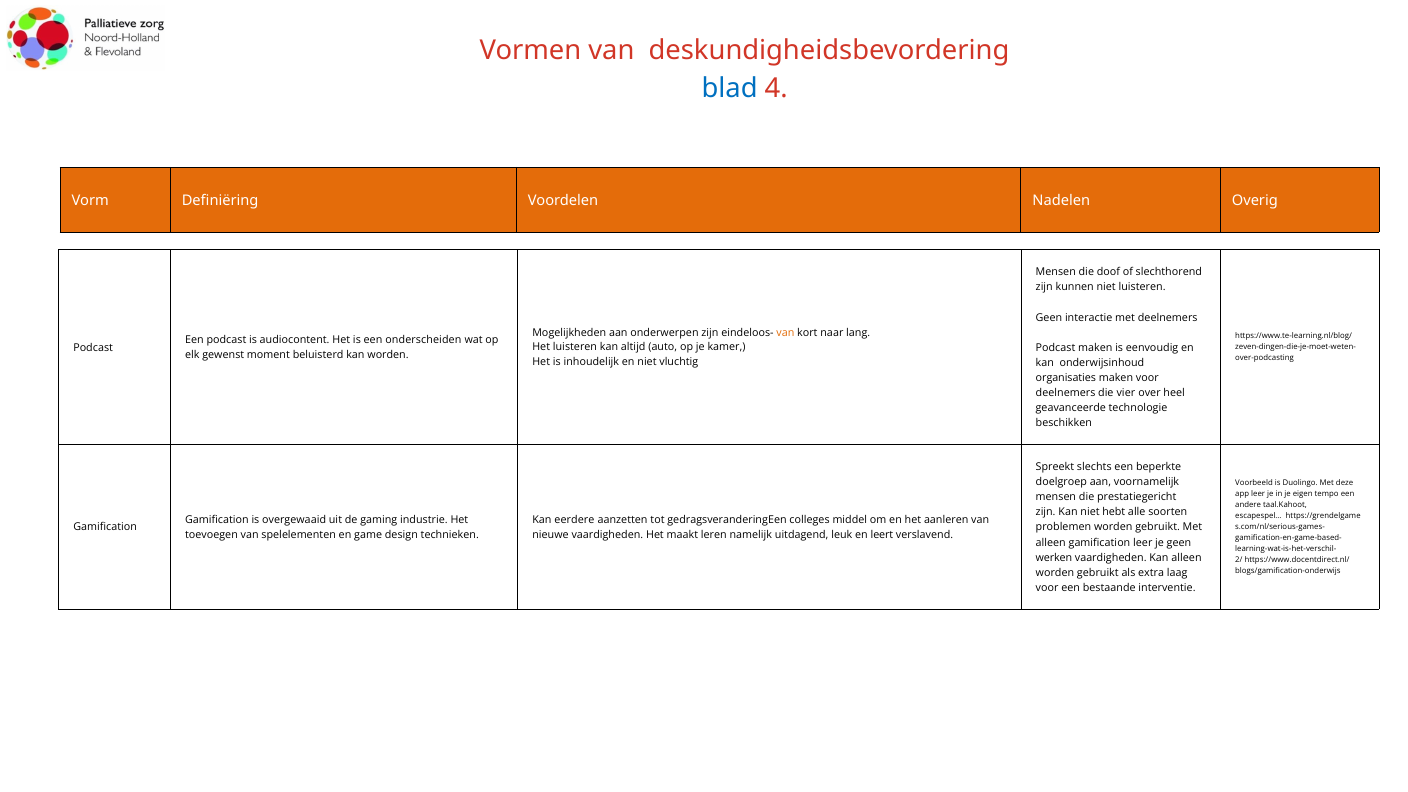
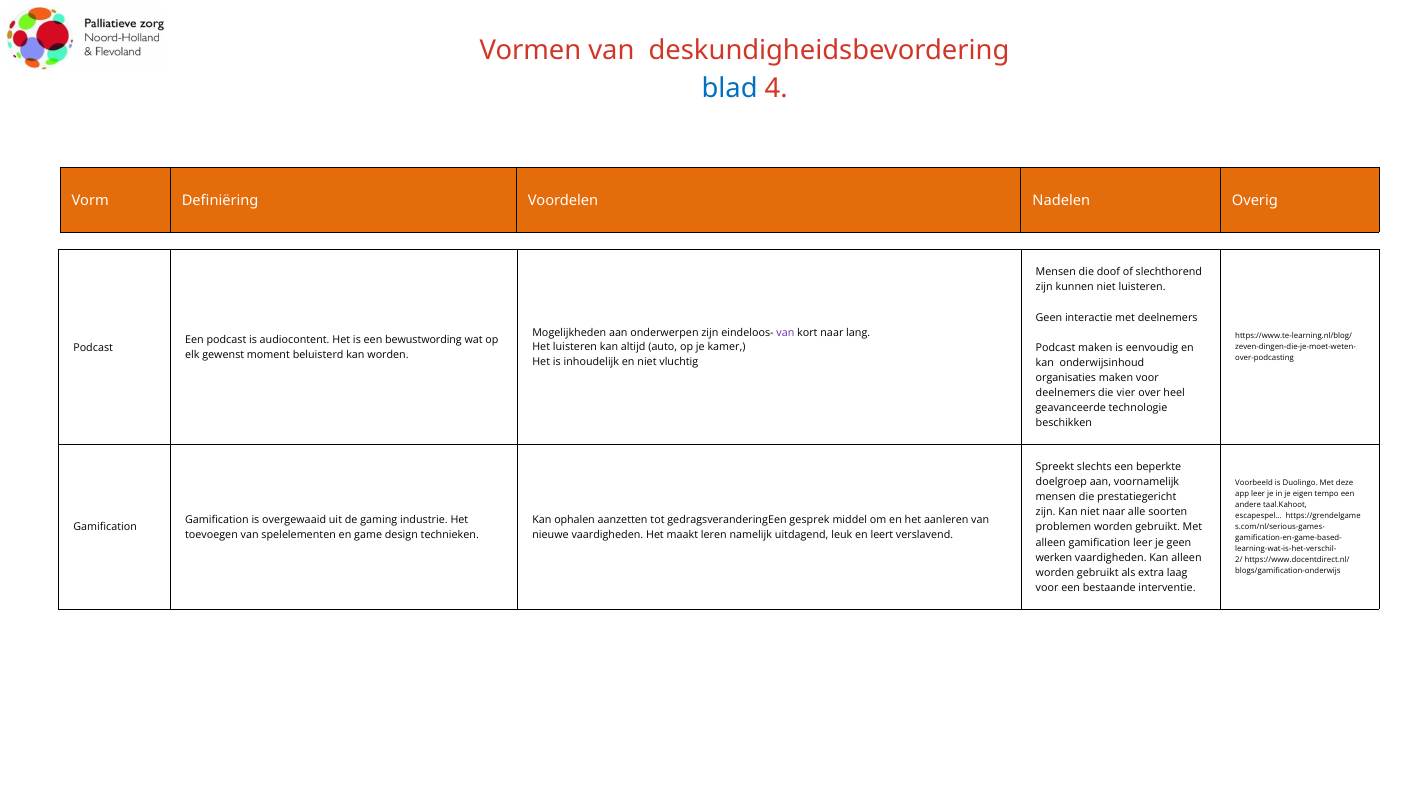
van at (785, 333) colour: orange -> purple
onderscheiden: onderscheiden -> bewustwording
niet hebt: hebt -> naar
eerdere: eerdere -> ophalen
colleges: colleges -> gesprek
